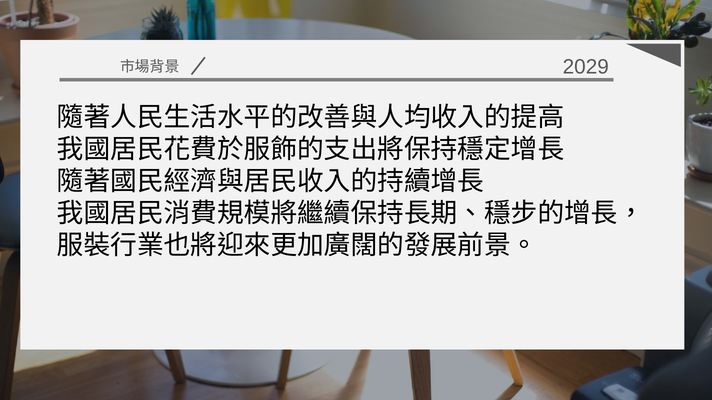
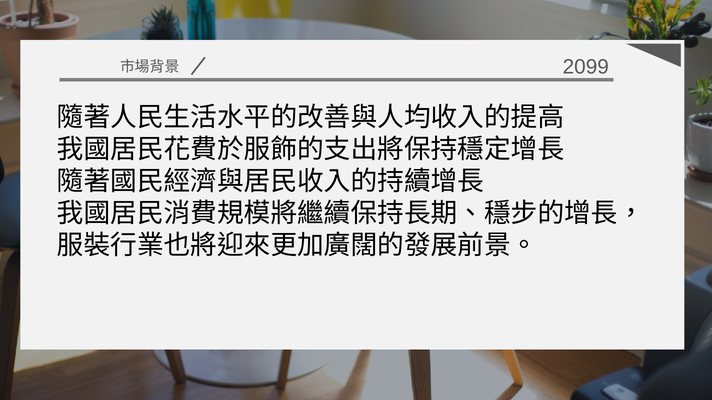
2029: 2029 -> 2099
